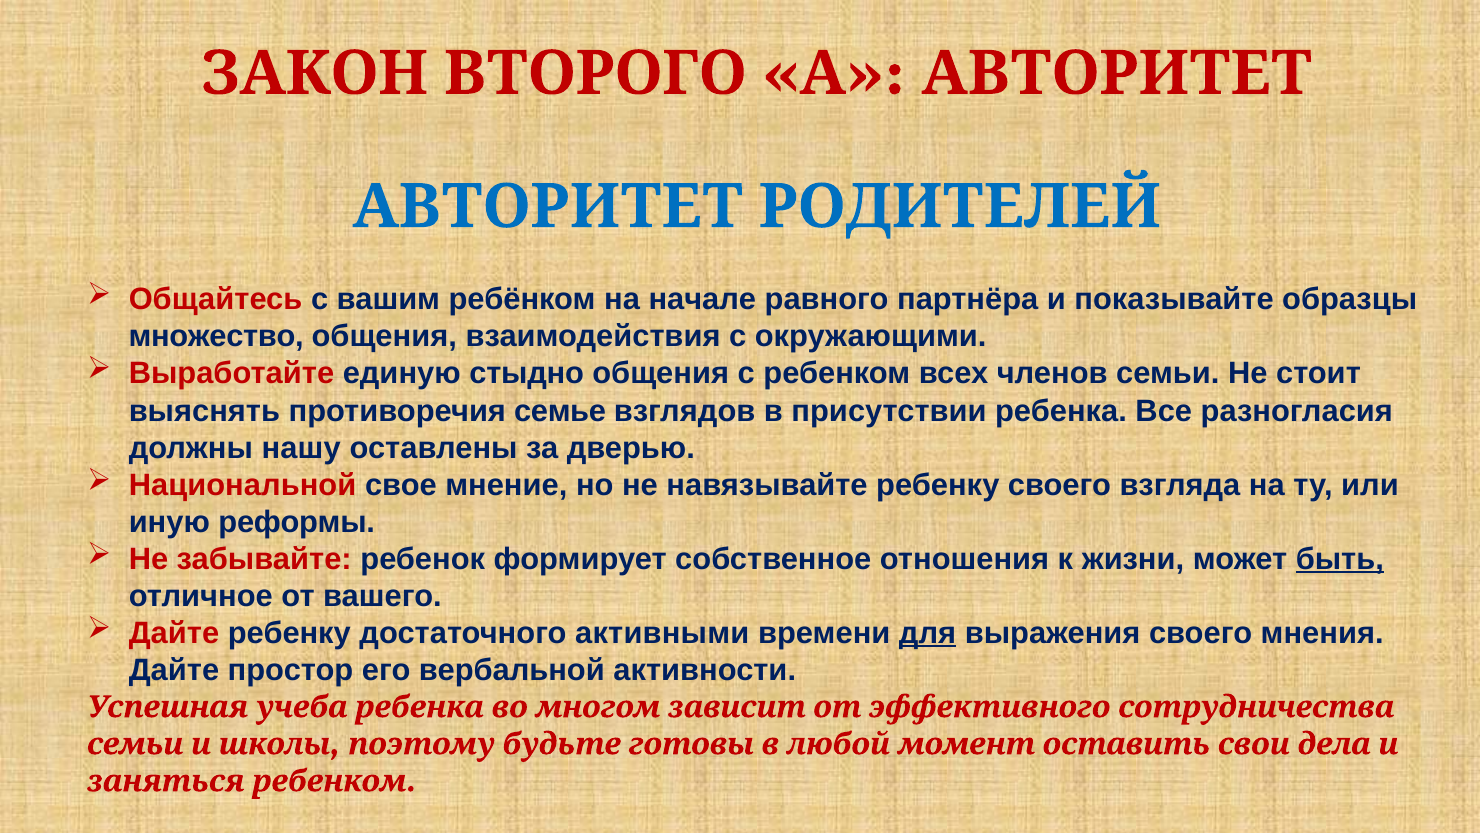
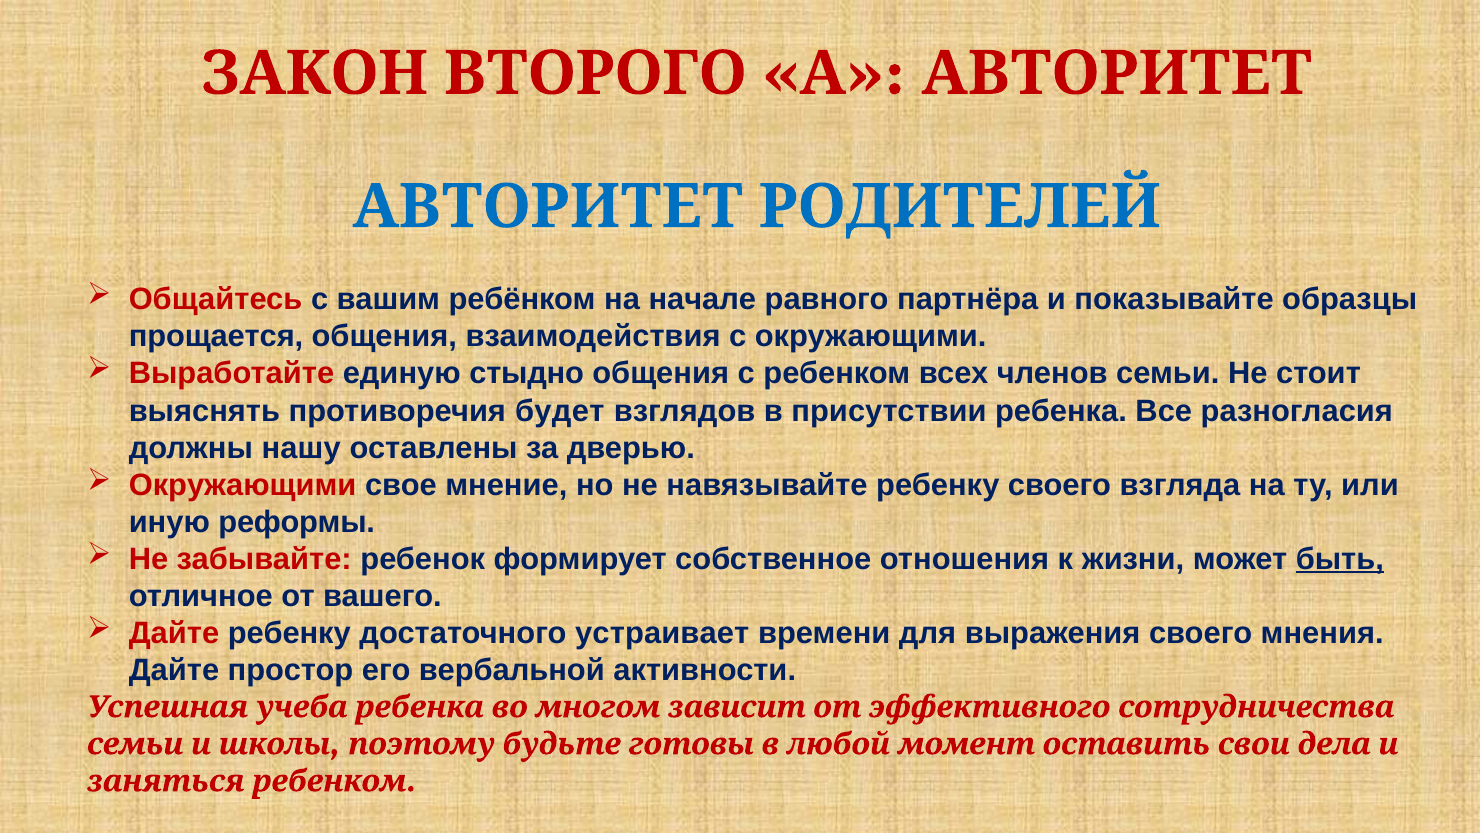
множество: множество -> прощается
семье: семье -> будет
Национальной at (243, 485): Национальной -> Окружающими
активными: активными -> устраивает
для underline: present -> none
